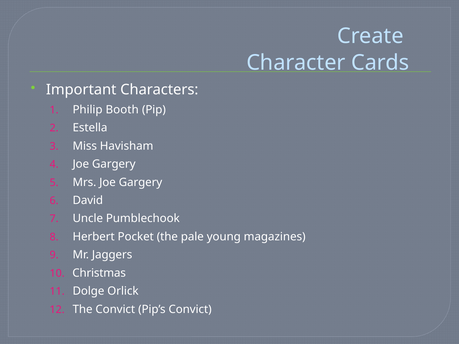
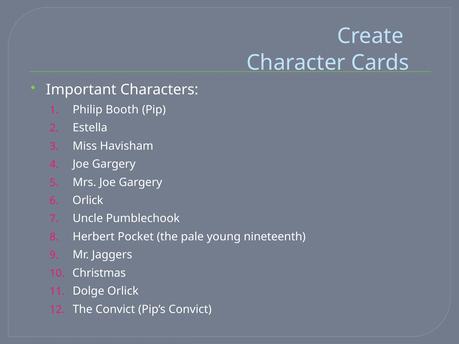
David at (88, 201): David -> Orlick
magazines: magazines -> nineteenth
